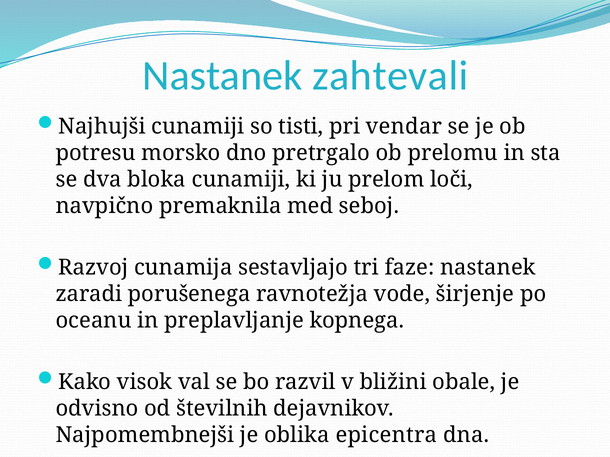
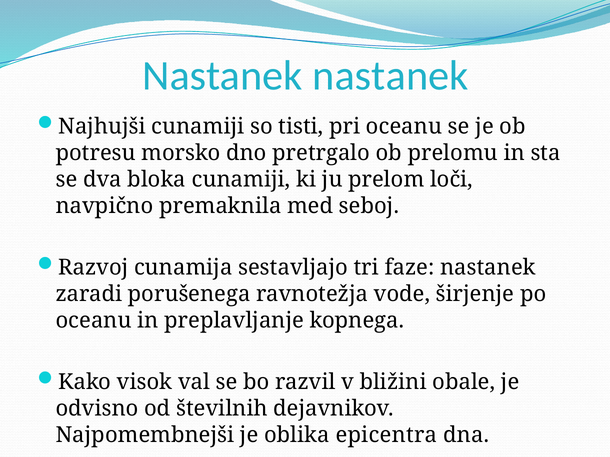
Nastanek zahtevali: zahtevali -> nastanek
pri vendar: vendar -> oceanu
